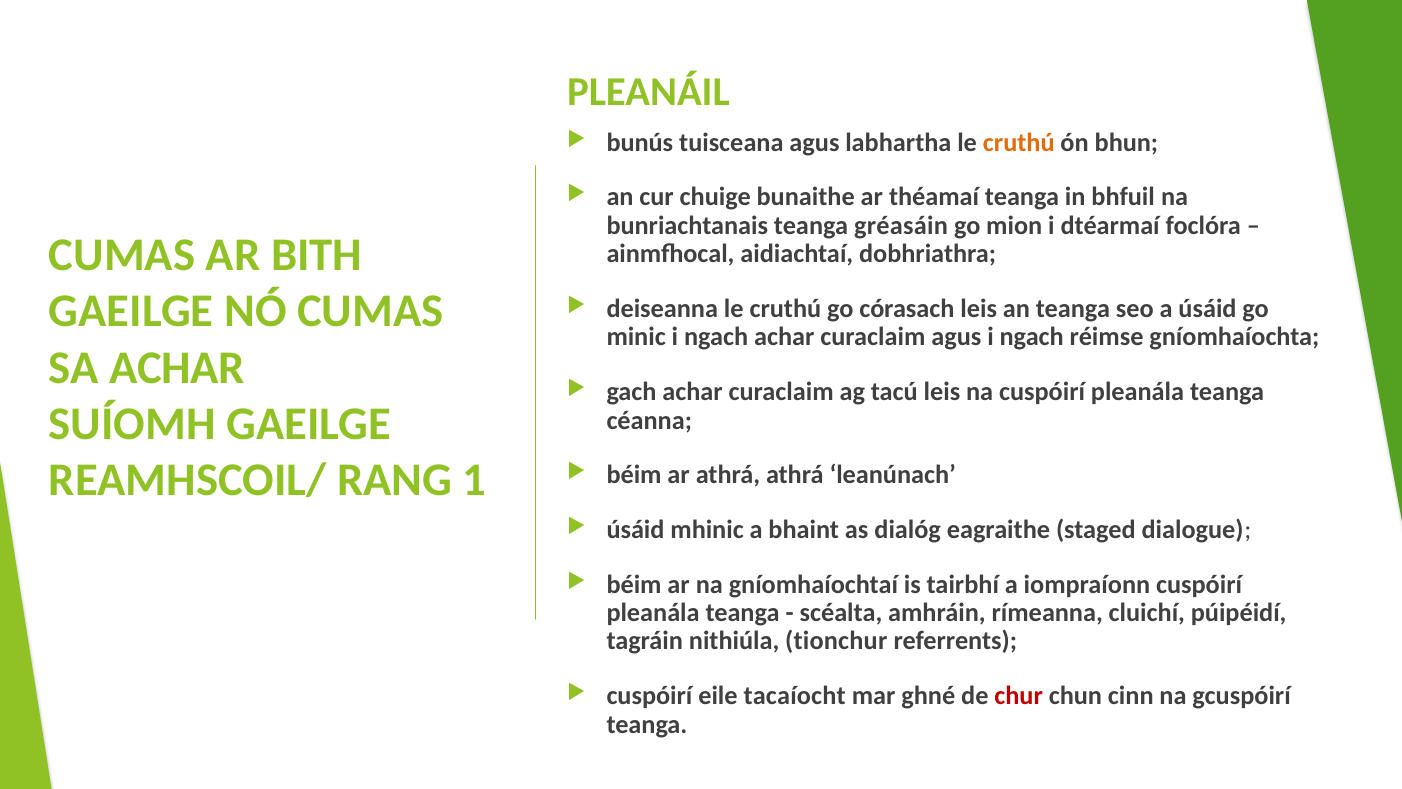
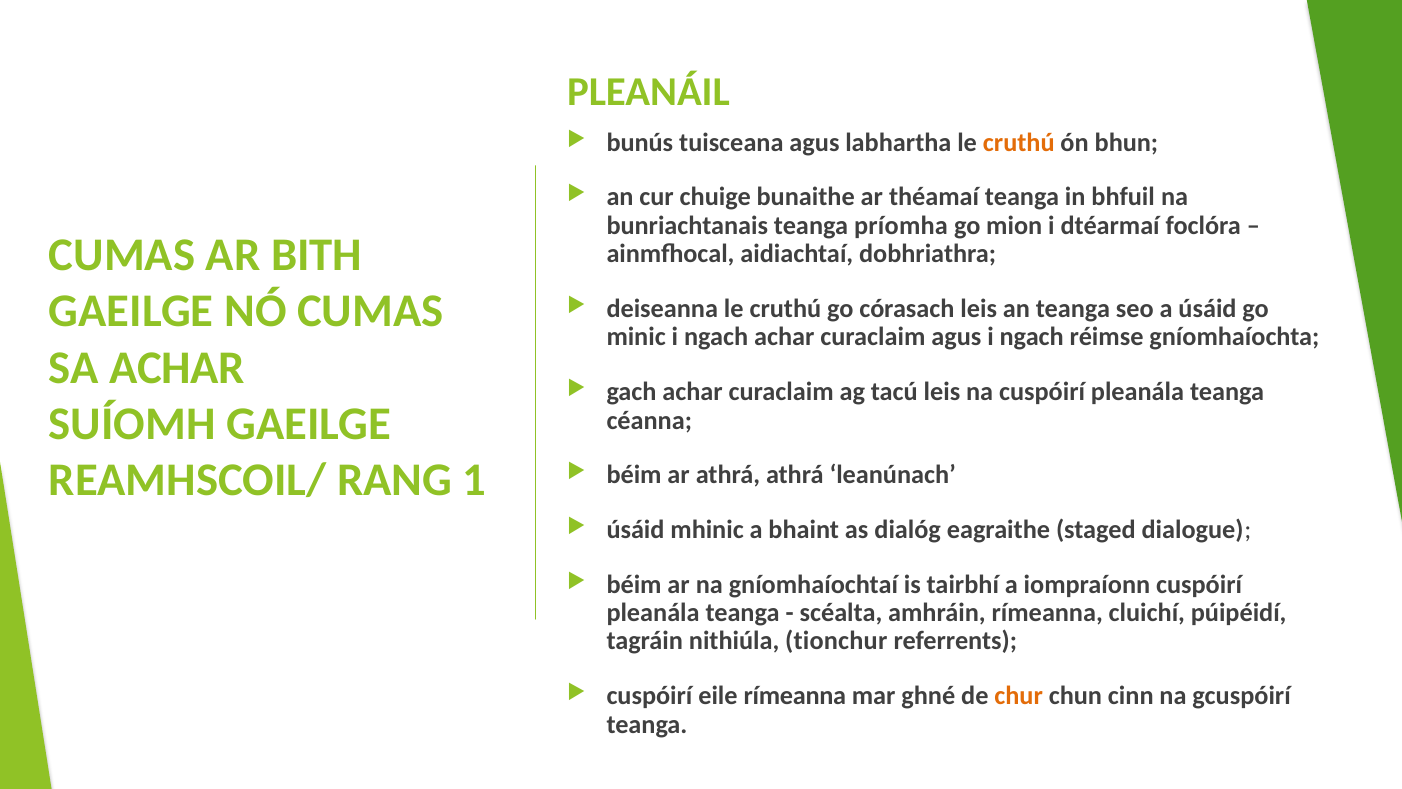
gréasáin: gréasáin -> príomha
eile tacaíocht: tacaíocht -> rímeanna
chur colour: red -> orange
